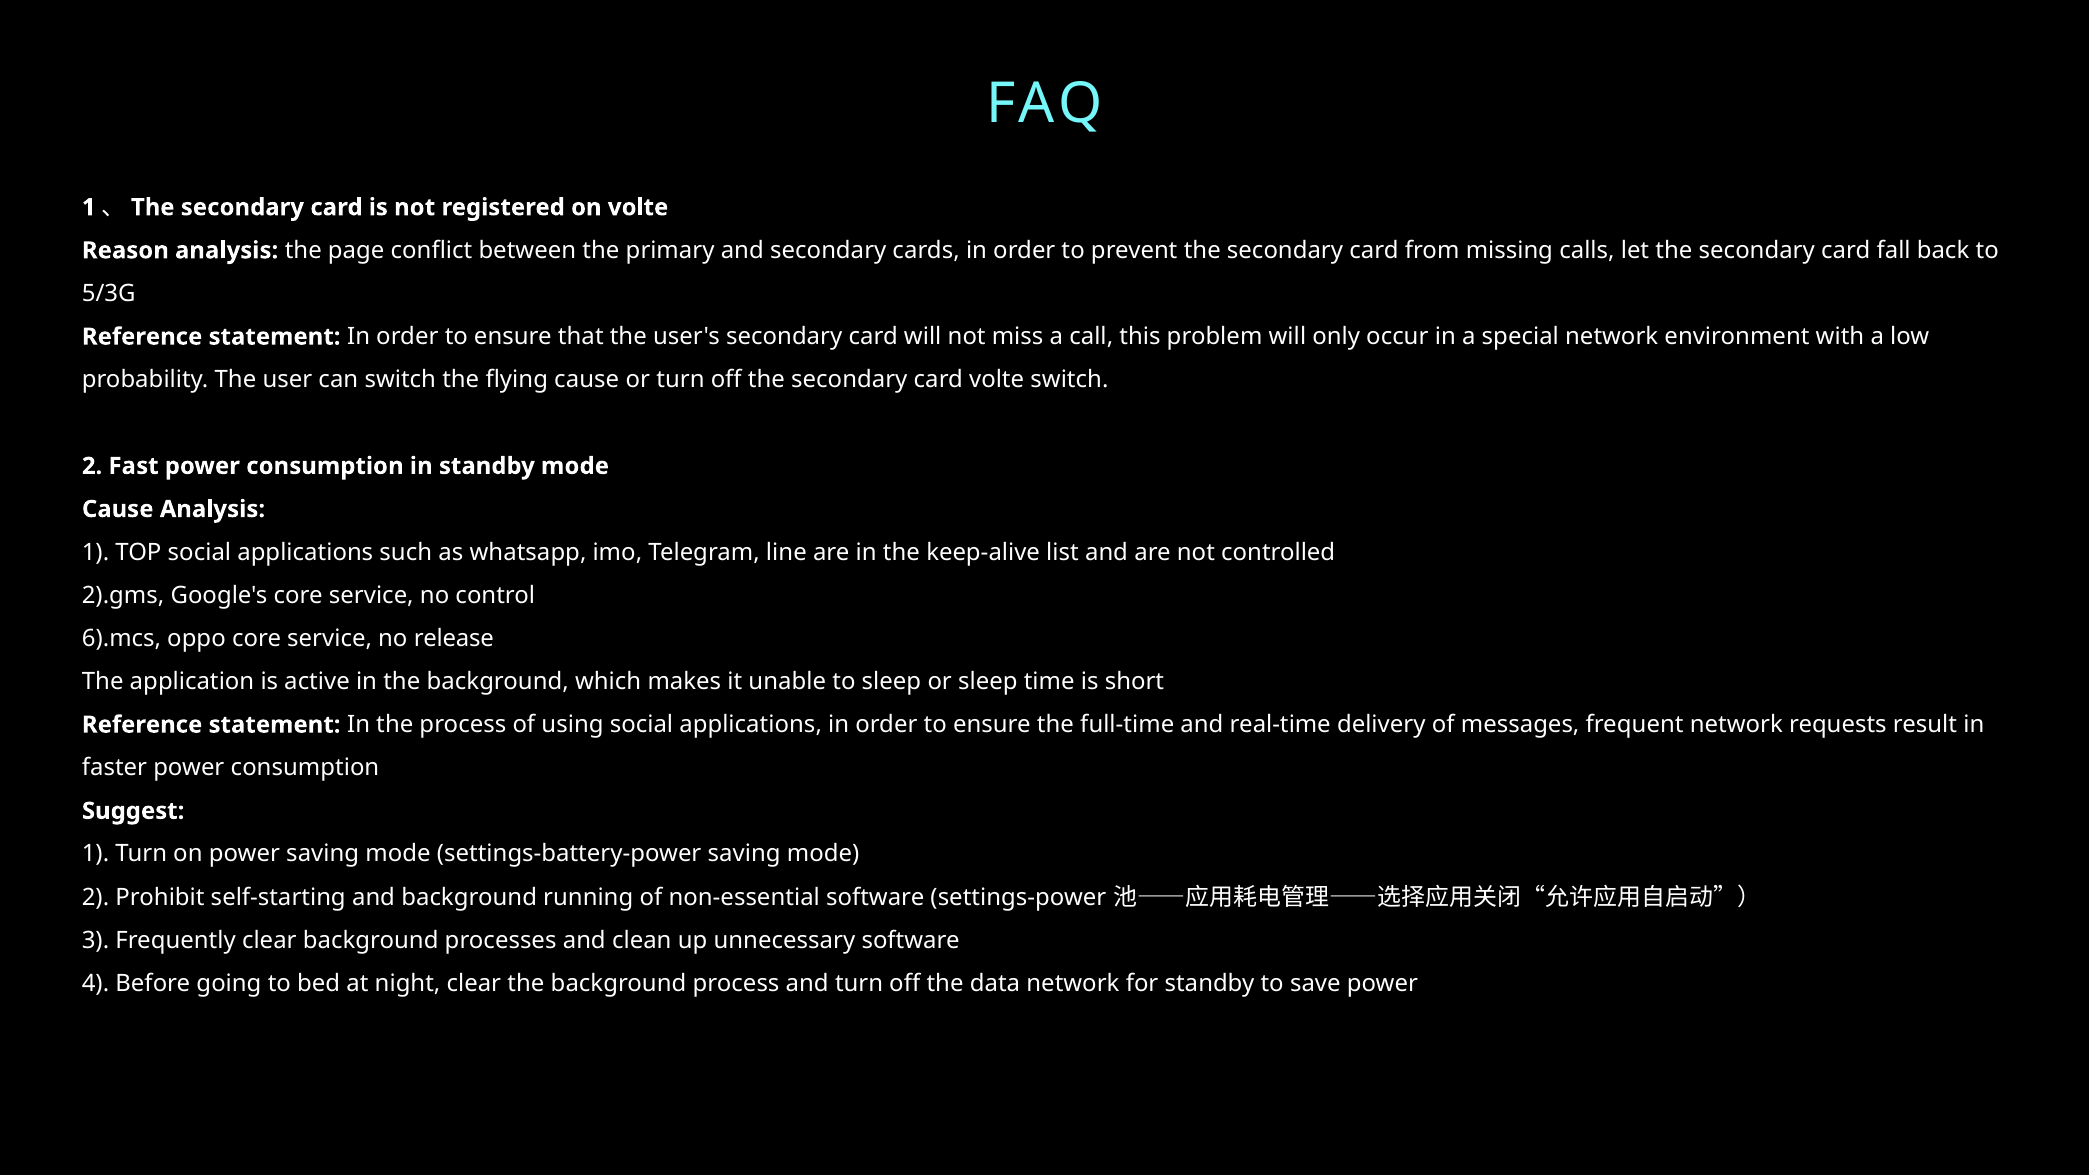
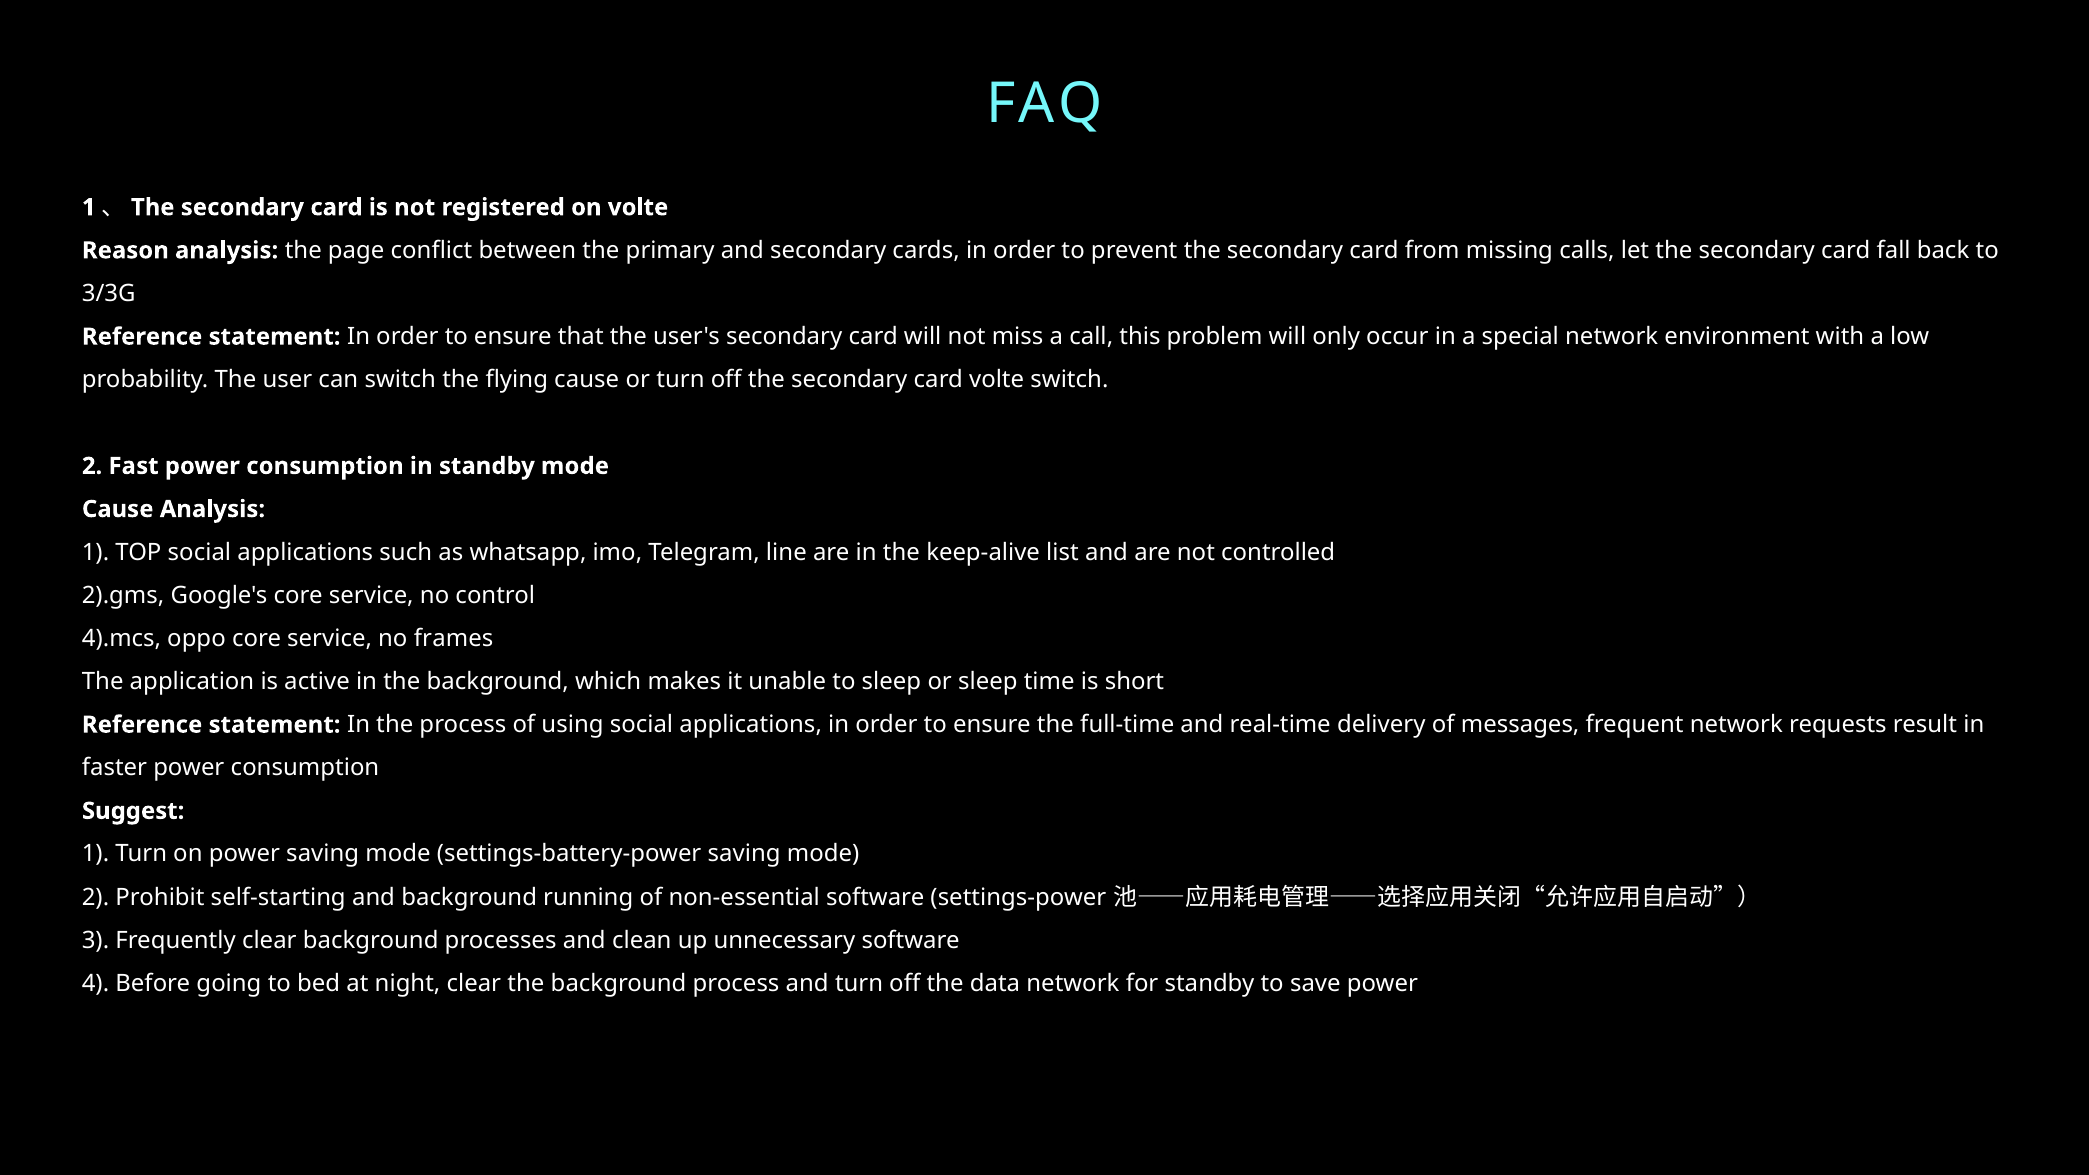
5/3G: 5/3G -> 3/3G
6).mcs: 6).mcs -> 4).mcs
release: release -> frames
